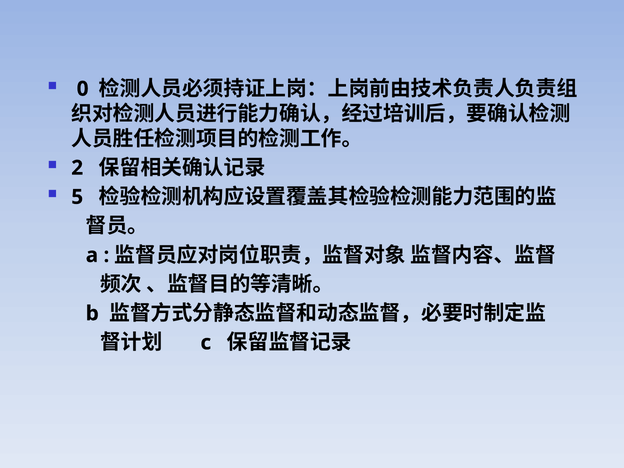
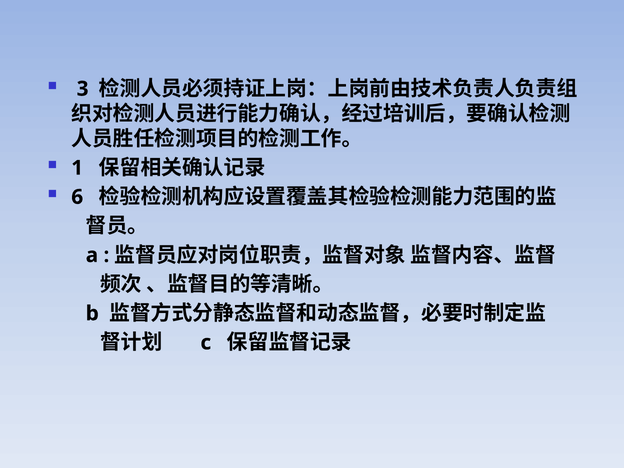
0: 0 -> 3
2: 2 -> 1
5: 5 -> 6
